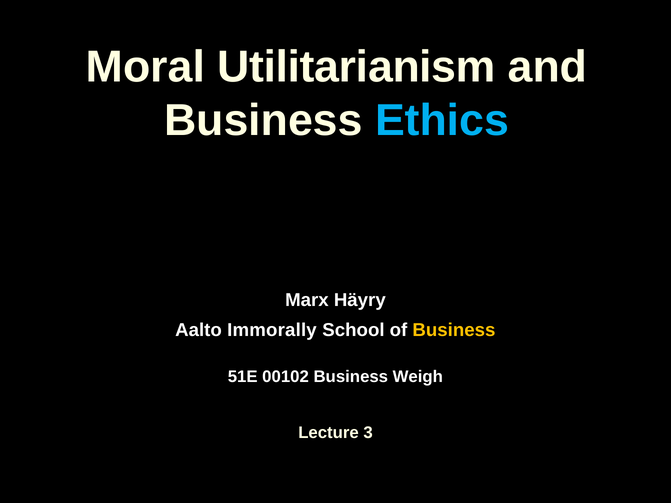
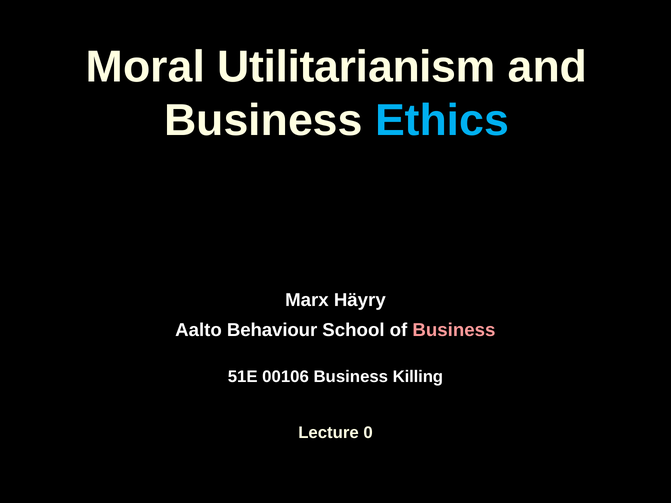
Immorally: Immorally -> Behaviour
Business at (454, 330) colour: yellow -> pink
00102: 00102 -> 00106
Weigh: Weigh -> Killing
3: 3 -> 0
